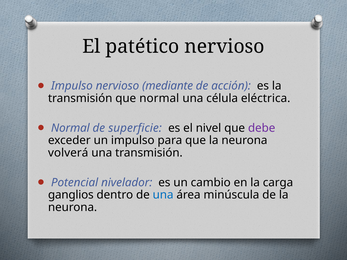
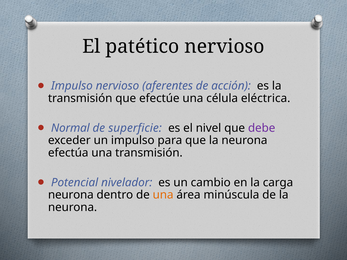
mediante: mediante -> aferentes
que normal: normal -> efectúe
volverá: volverá -> efectúa
ganglios at (71, 195): ganglios -> neurona
una at (163, 195) colour: blue -> orange
